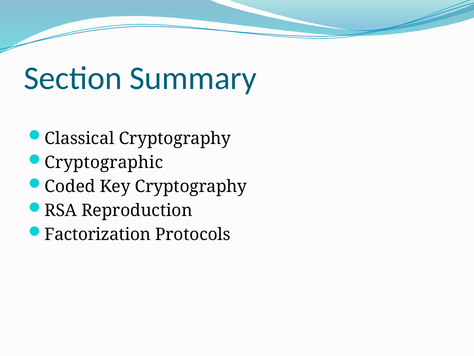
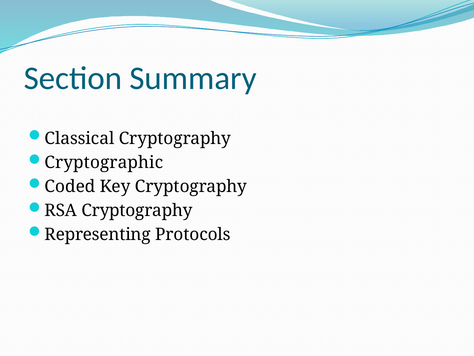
RSA Reproduction: Reproduction -> Cryptography
Factorization: Factorization -> Representing
